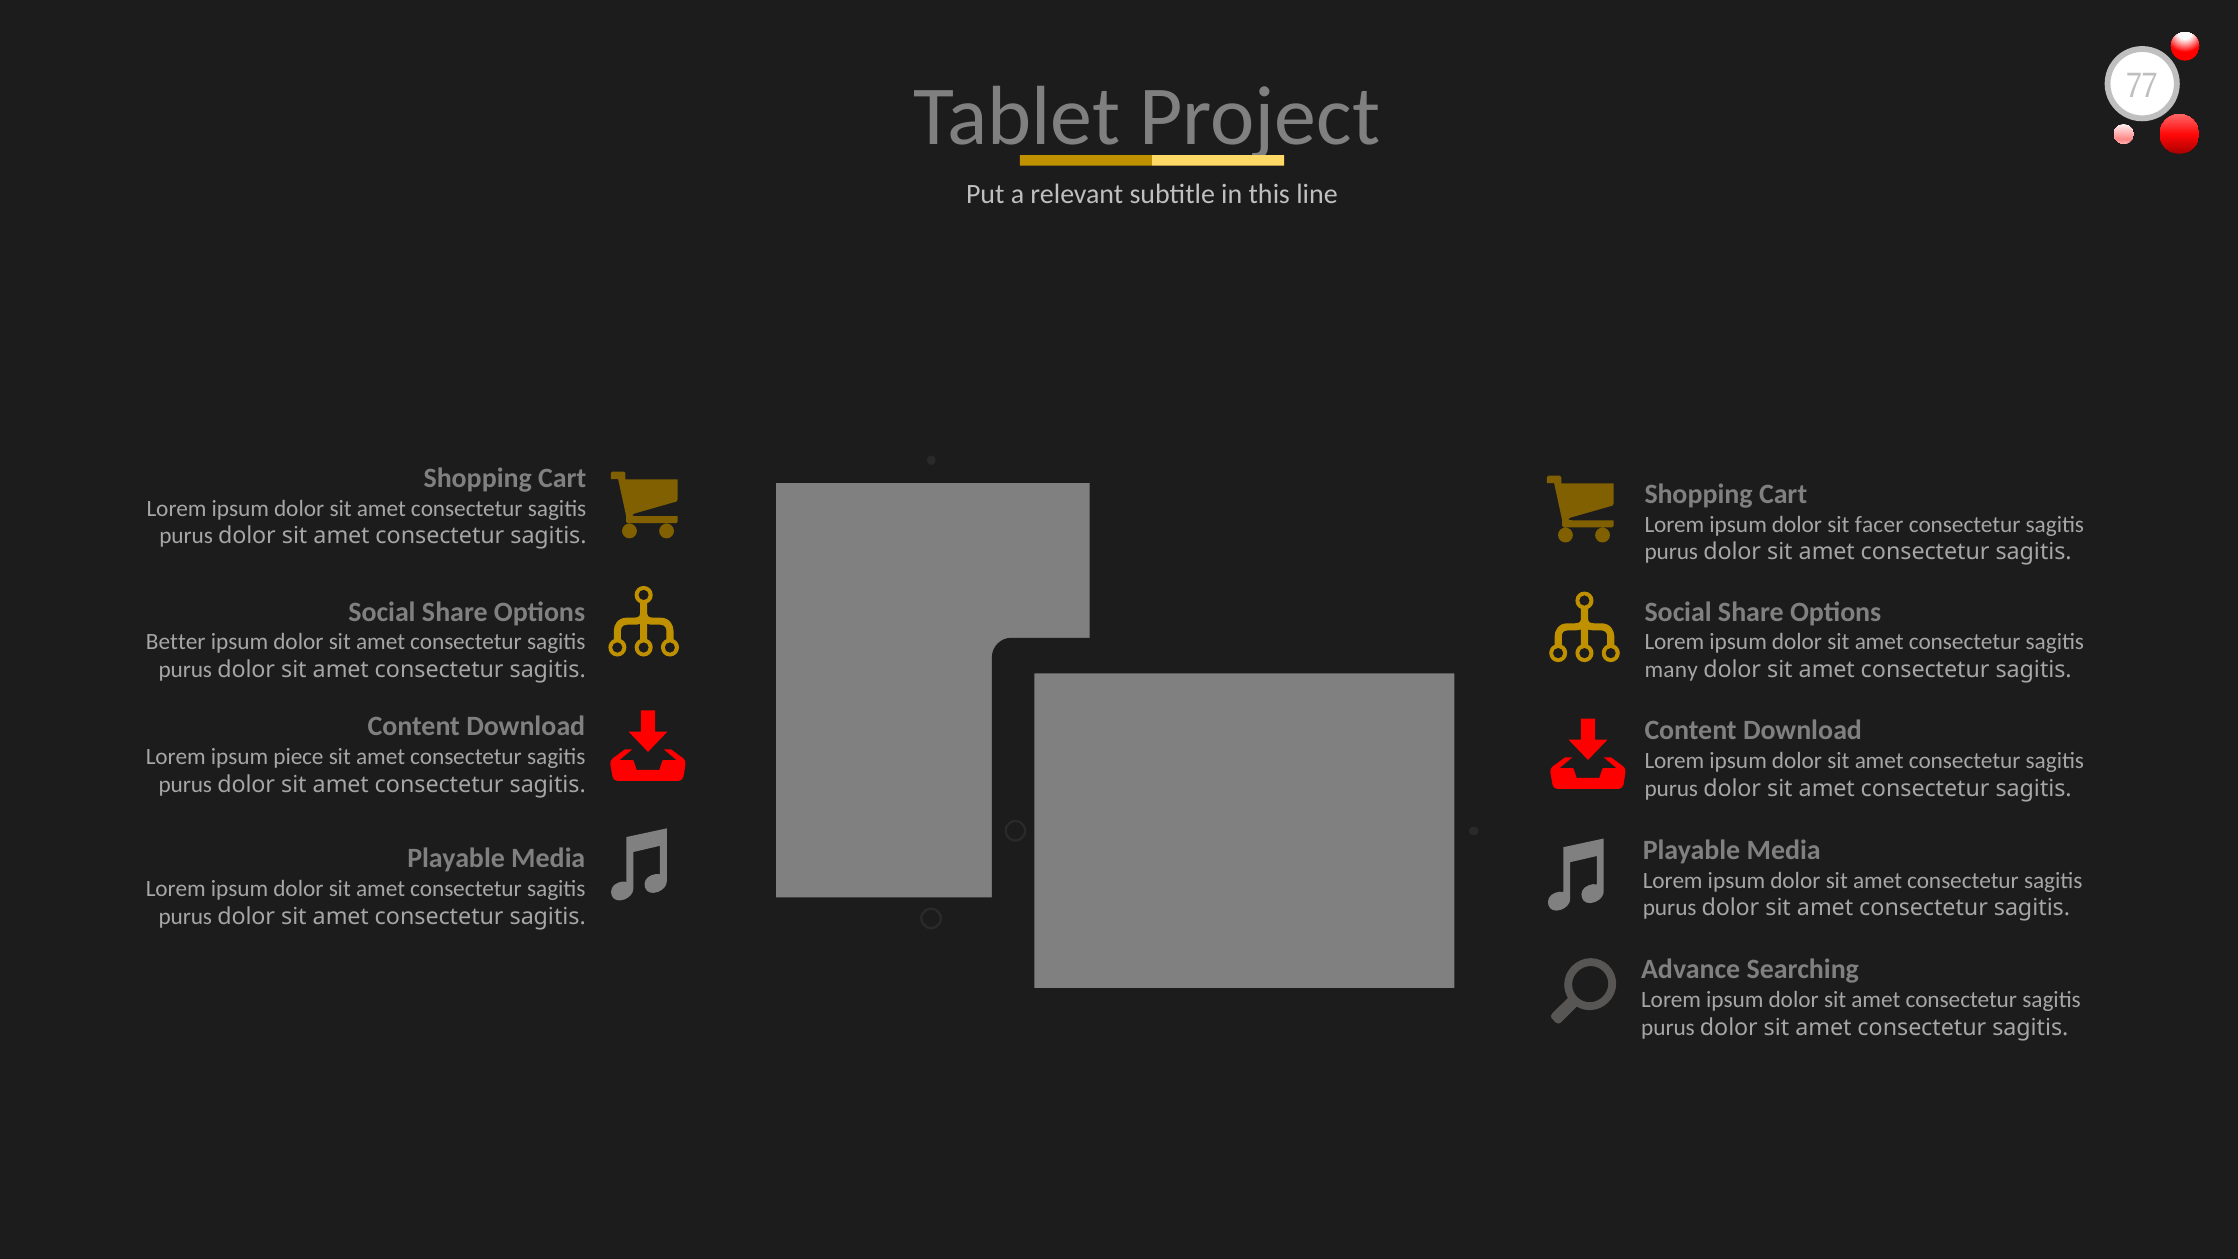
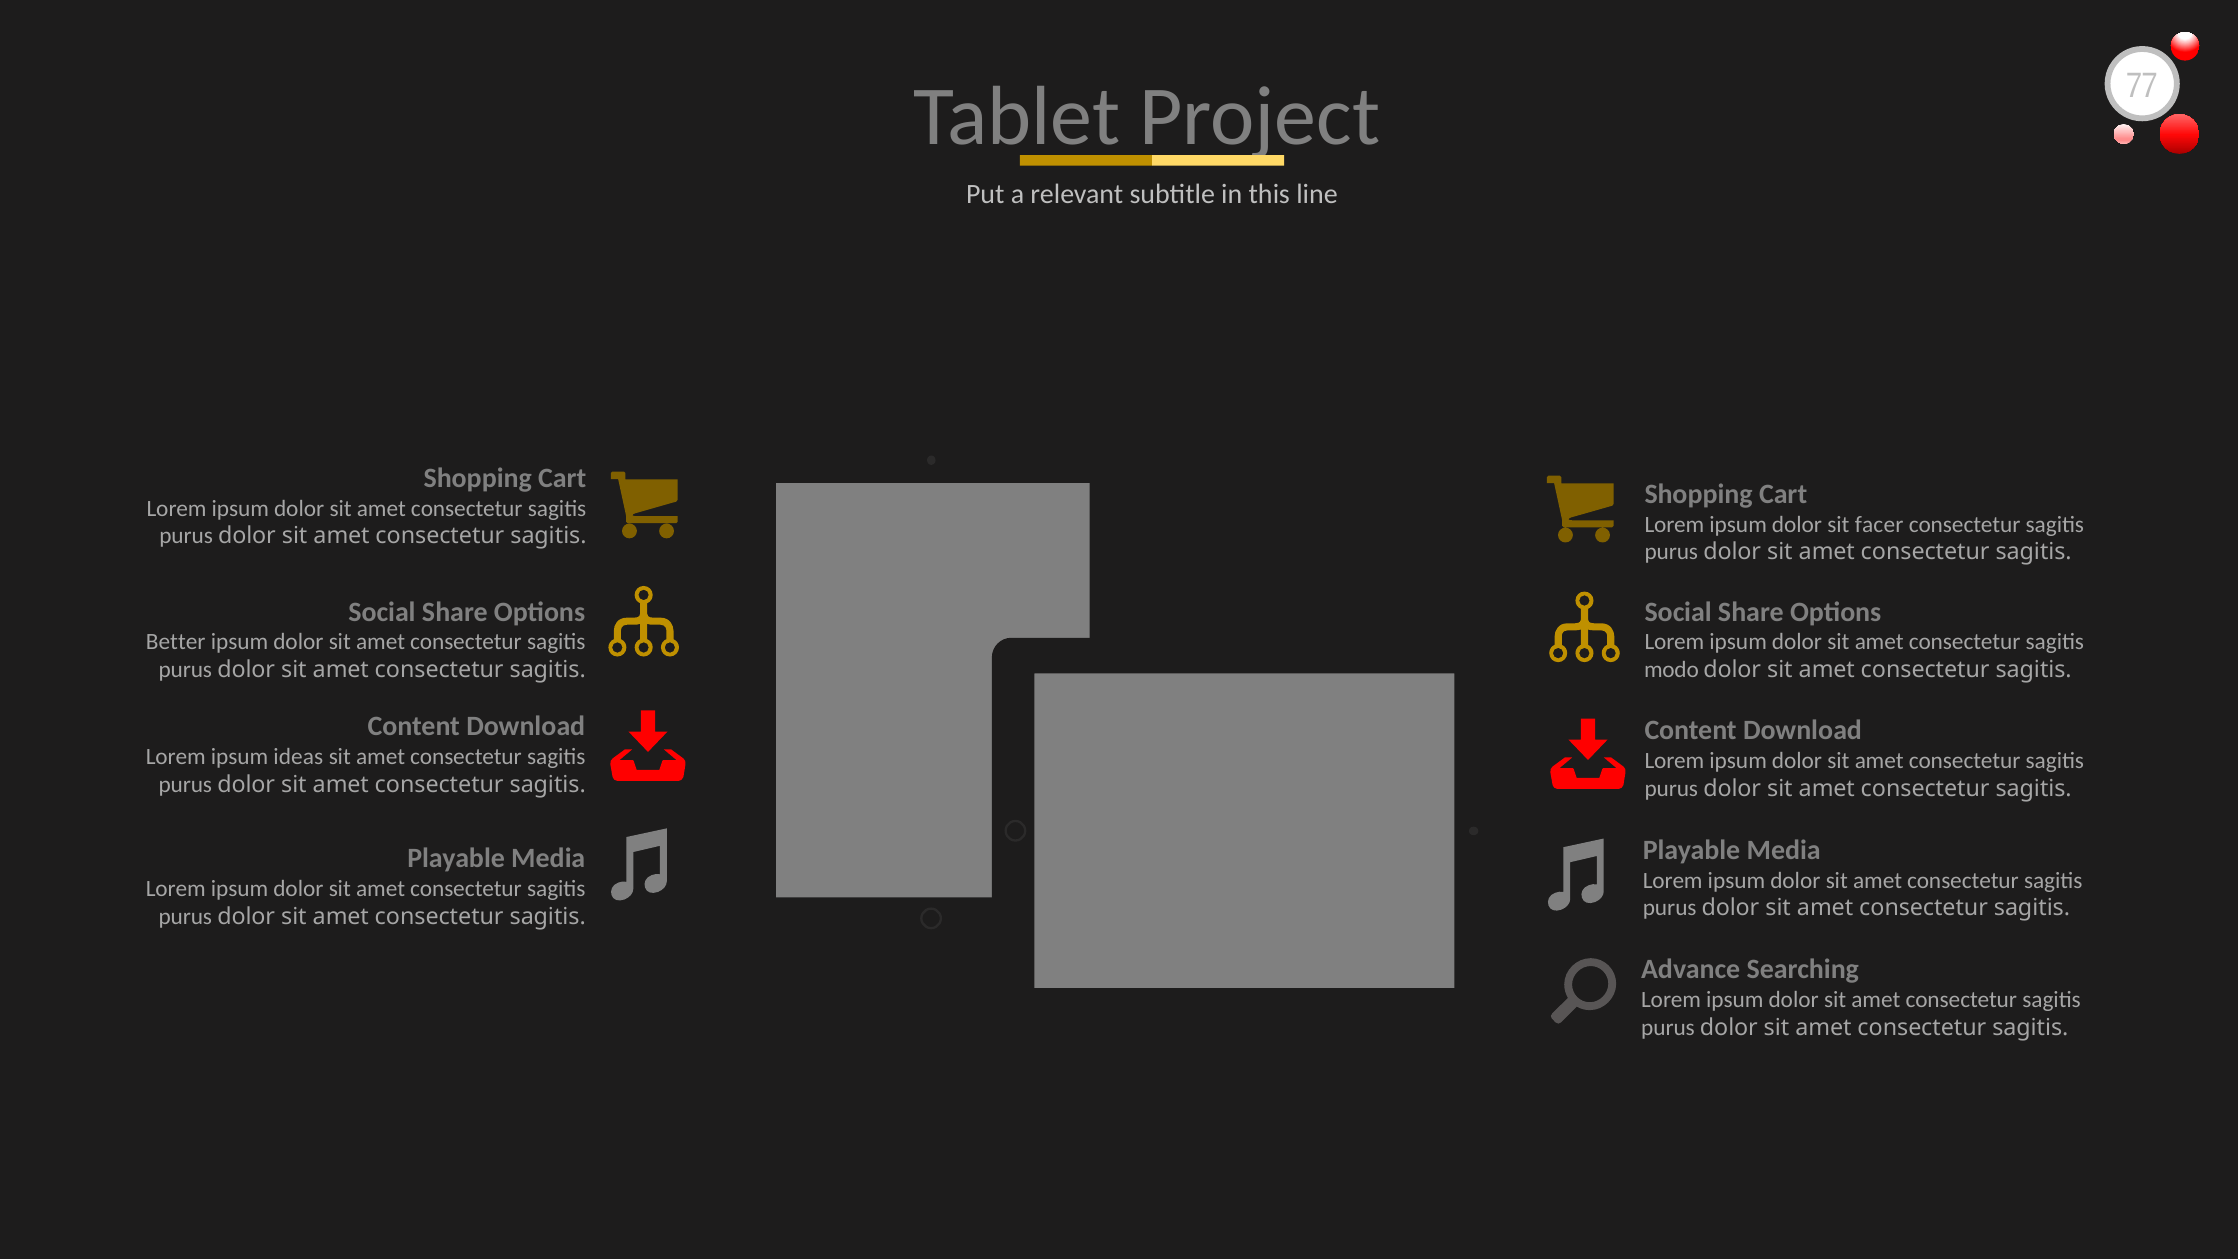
many: many -> modo
piece: piece -> ideas
